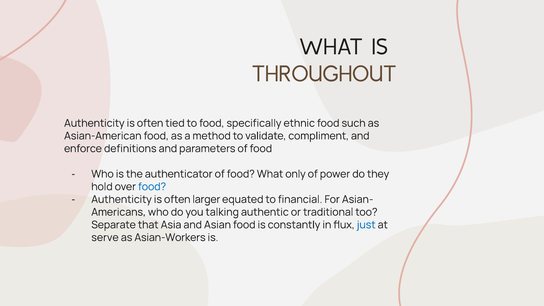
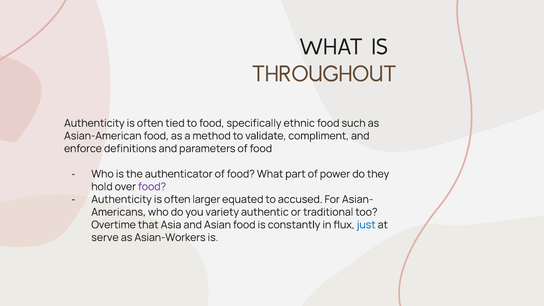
only: only -> part
food at (152, 187) colour: blue -> purple
financial: financial -> accused
talking: talking -> variety
Separate: Separate -> Overtime
